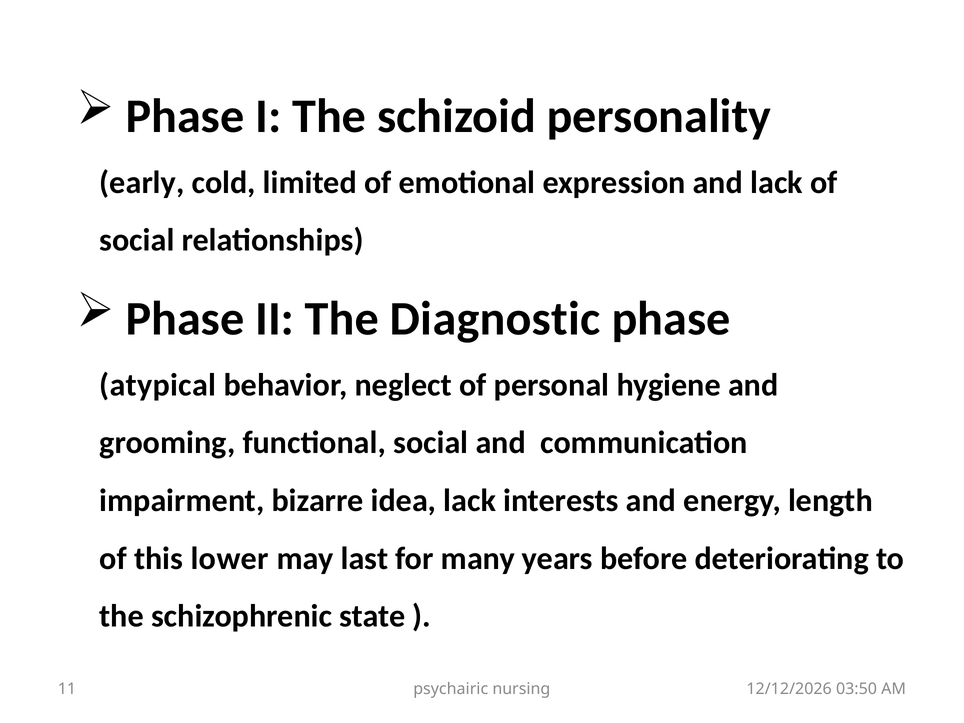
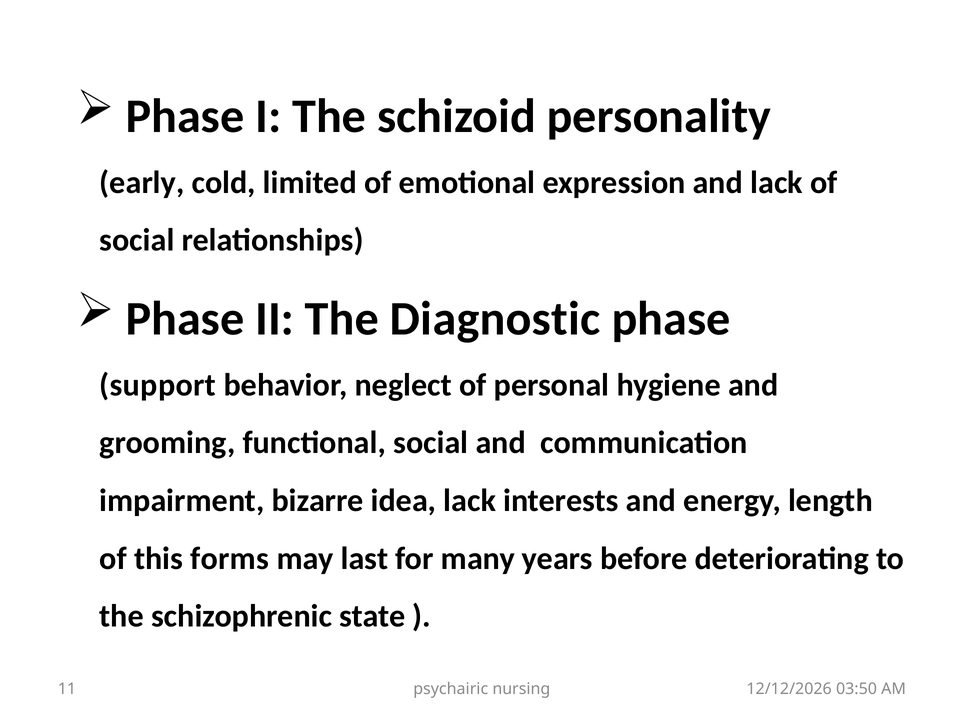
atypical: atypical -> support
lower: lower -> forms
